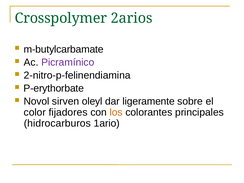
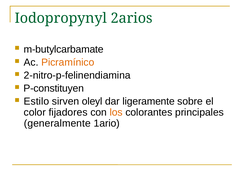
Crosspolymer: Crosspolymer -> Iodopropynyl
Picramínico colour: purple -> orange
P-erythorbate: P-erythorbate -> P-constituyen
Novol: Novol -> Estilo
hidrocarburos: hidrocarburos -> generalmente
